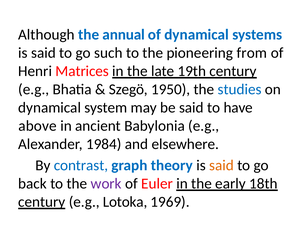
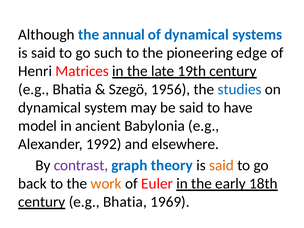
from: from -> edge
1950: 1950 -> 1956
above: above -> model
1984: 1984 -> 1992
contrast colour: blue -> purple
work colour: purple -> orange
Lotoka at (125, 202): Lotoka -> Bhatia
